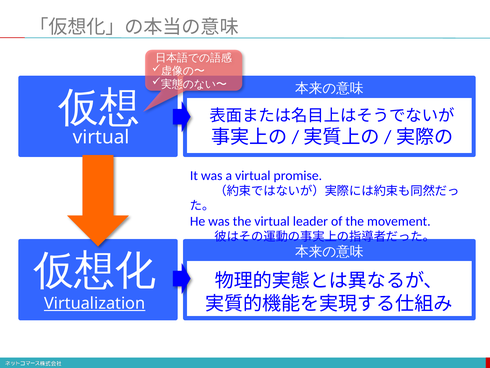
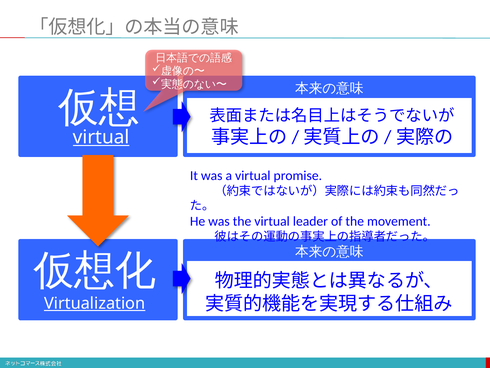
virtual at (101, 137) underline: none -> present
